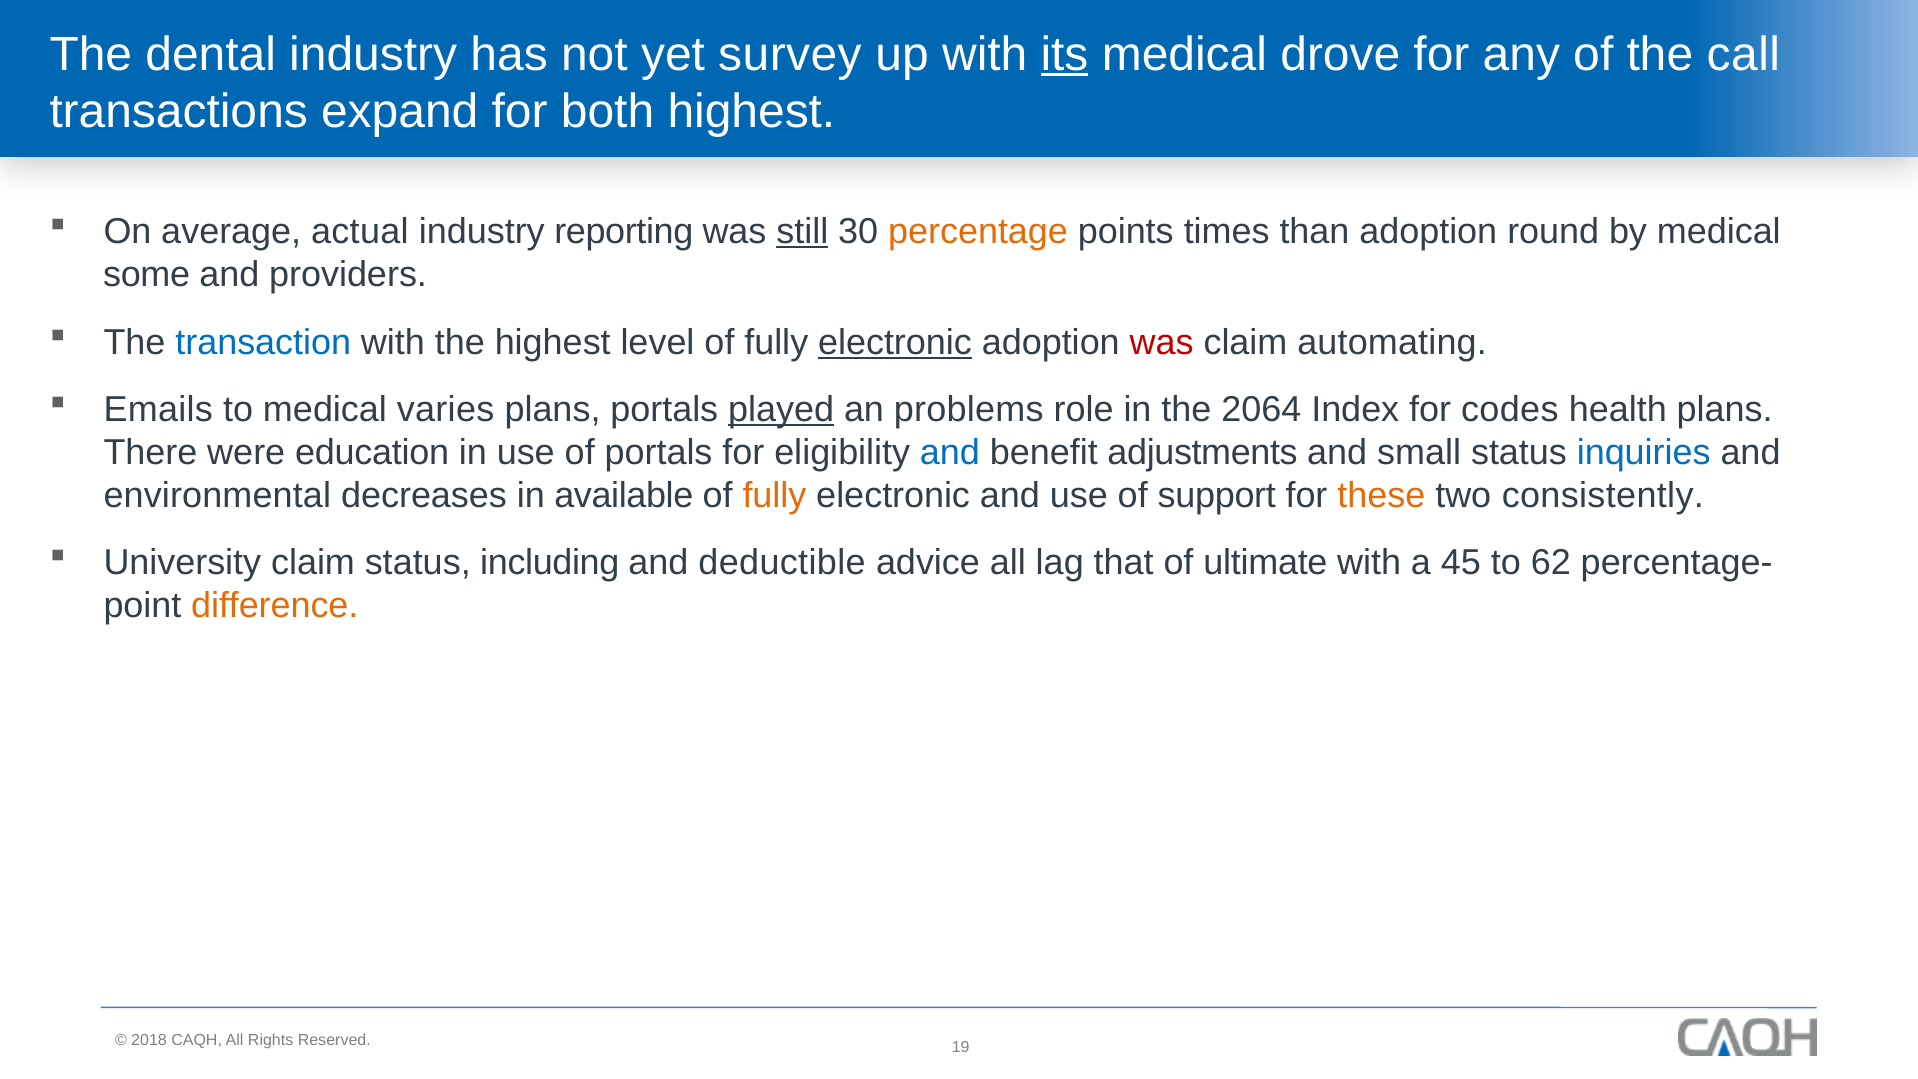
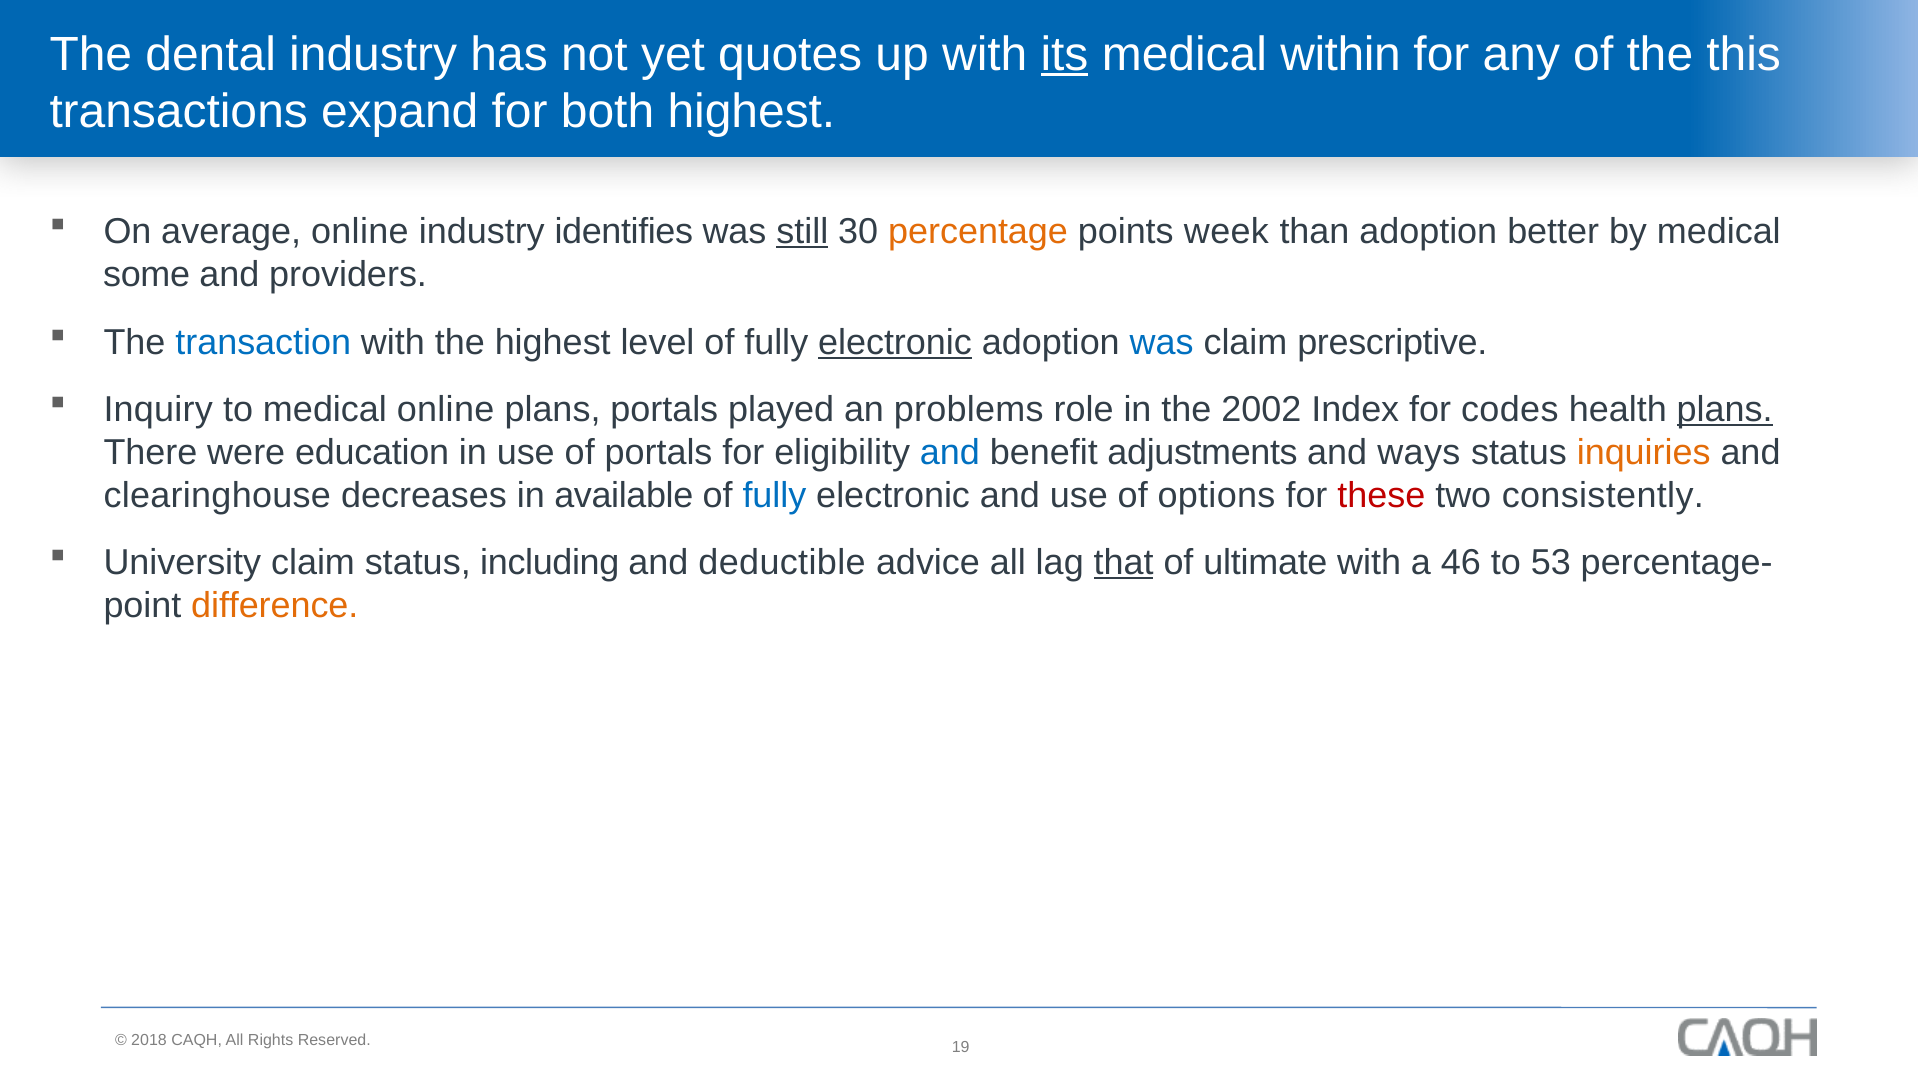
survey: survey -> quotes
drove: drove -> within
call: call -> this
average actual: actual -> online
reporting: reporting -> identifies
times: times -> week
round: round -> better
was at (1162, 342) colour: red -> blue
automating: automating -> prescriptive
Emails: Emails -> Inquiry
medical varies: varies -> online
played underline: present -> none
2064: 2064 -> 2002
plans at (1725, 409) underline: none -> present
small: small -> ways
inquiries colour: blue -> orange
environmental: environmental -> clearinghouse
fully at (774, 496) colour: orange -> blue
support: support -> options
these colour: orange -> red
that underline: none -> present
45: 45 -> 46
62: 62 -> 53
